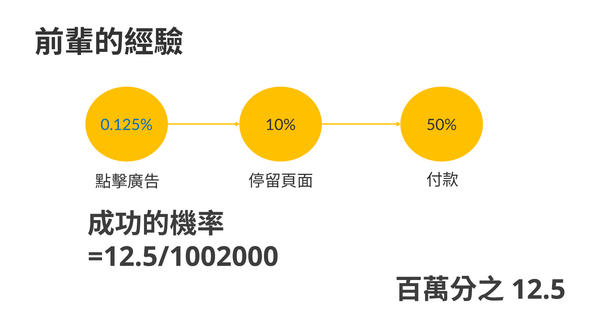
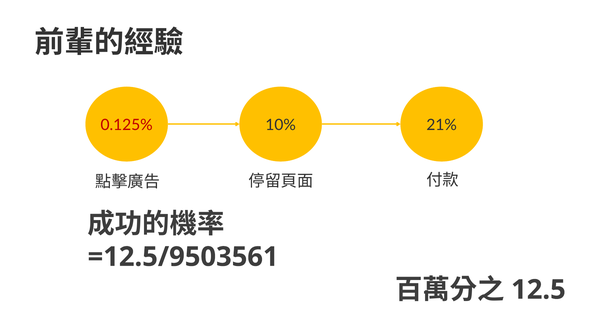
0.125% colour: blue -> red
50%: 50% -> 21%
=12.5/1002000: =12.5/1002000 -> =12.5/9503561
